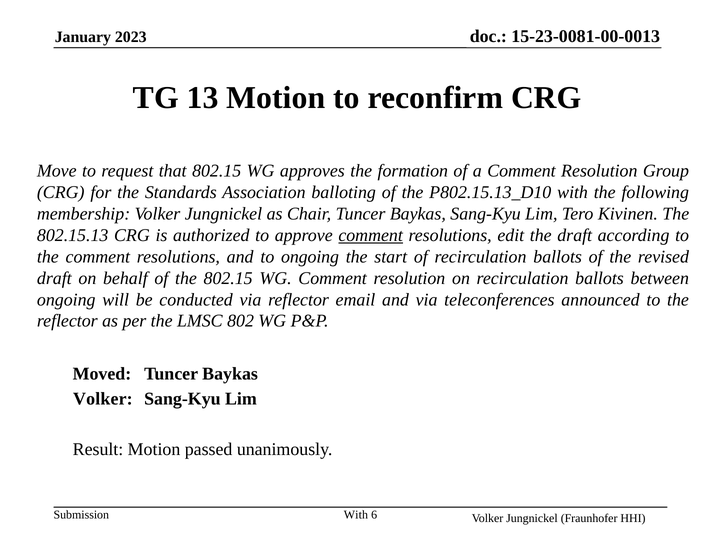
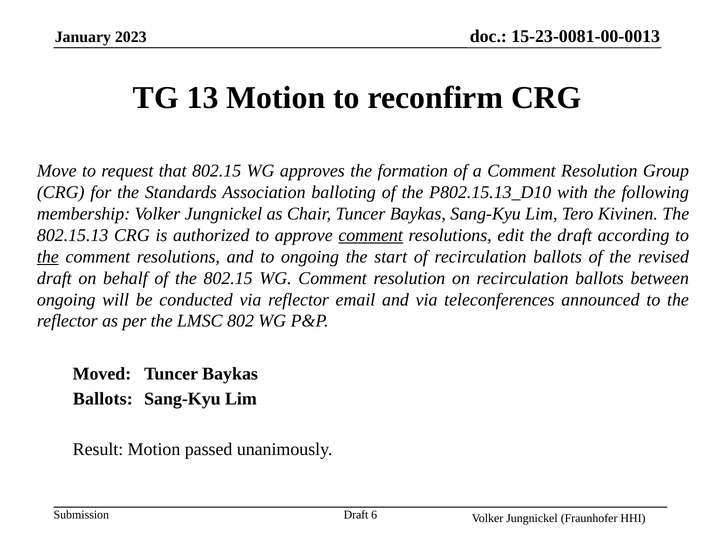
the at (48, 256) underline: none -> present
Volker at (103, 398): Volker -> Ballots
With at (356, 514): With -> Draft
